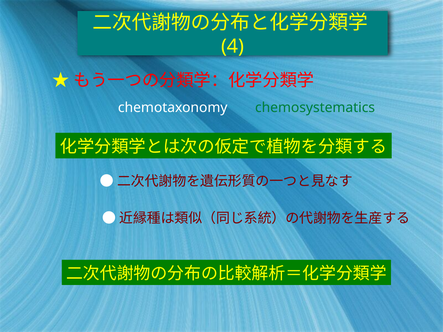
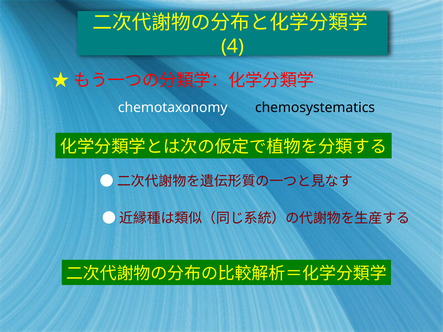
chemosystematics colour: green -> black
